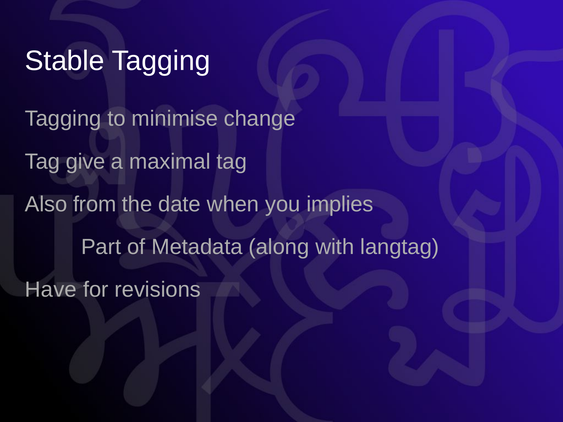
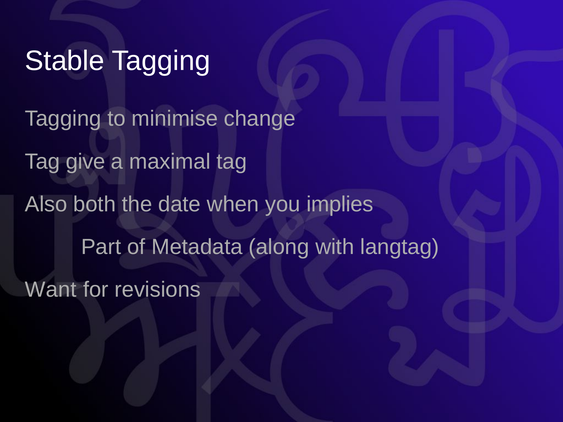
from: from -> both
Have: Have -> Want
